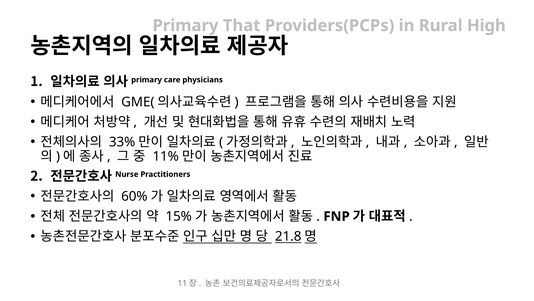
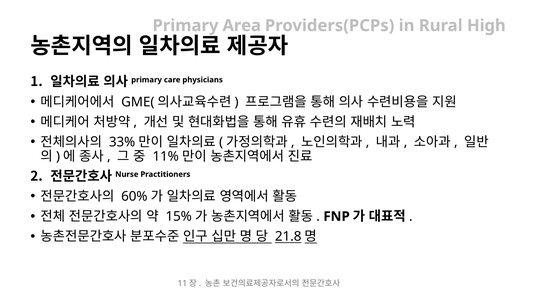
That: That -> Area
